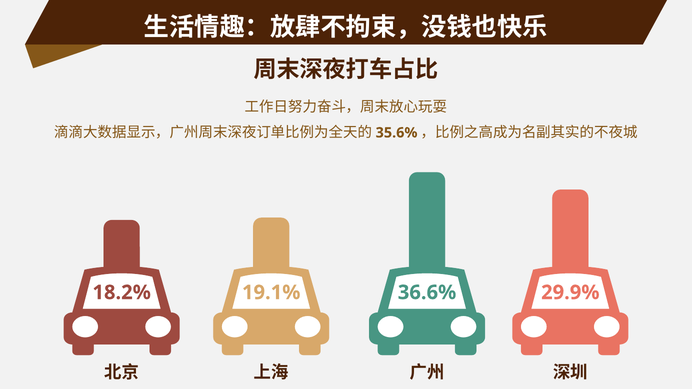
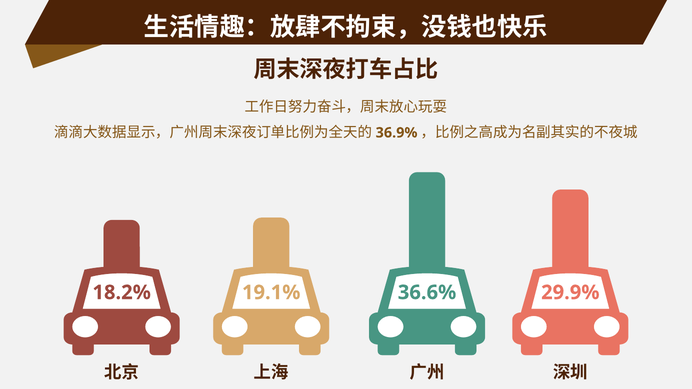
35.6%: 35.6% -> 36.9%
